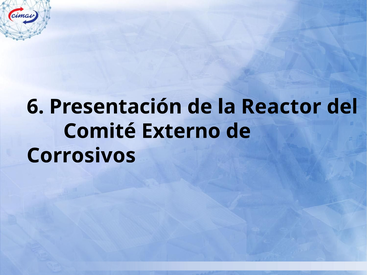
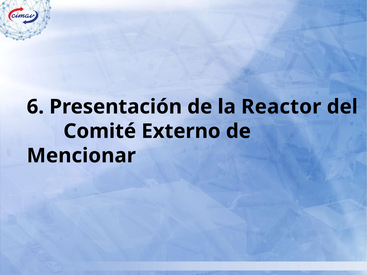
Corrosivos: Corrosivos -> Mencionar
